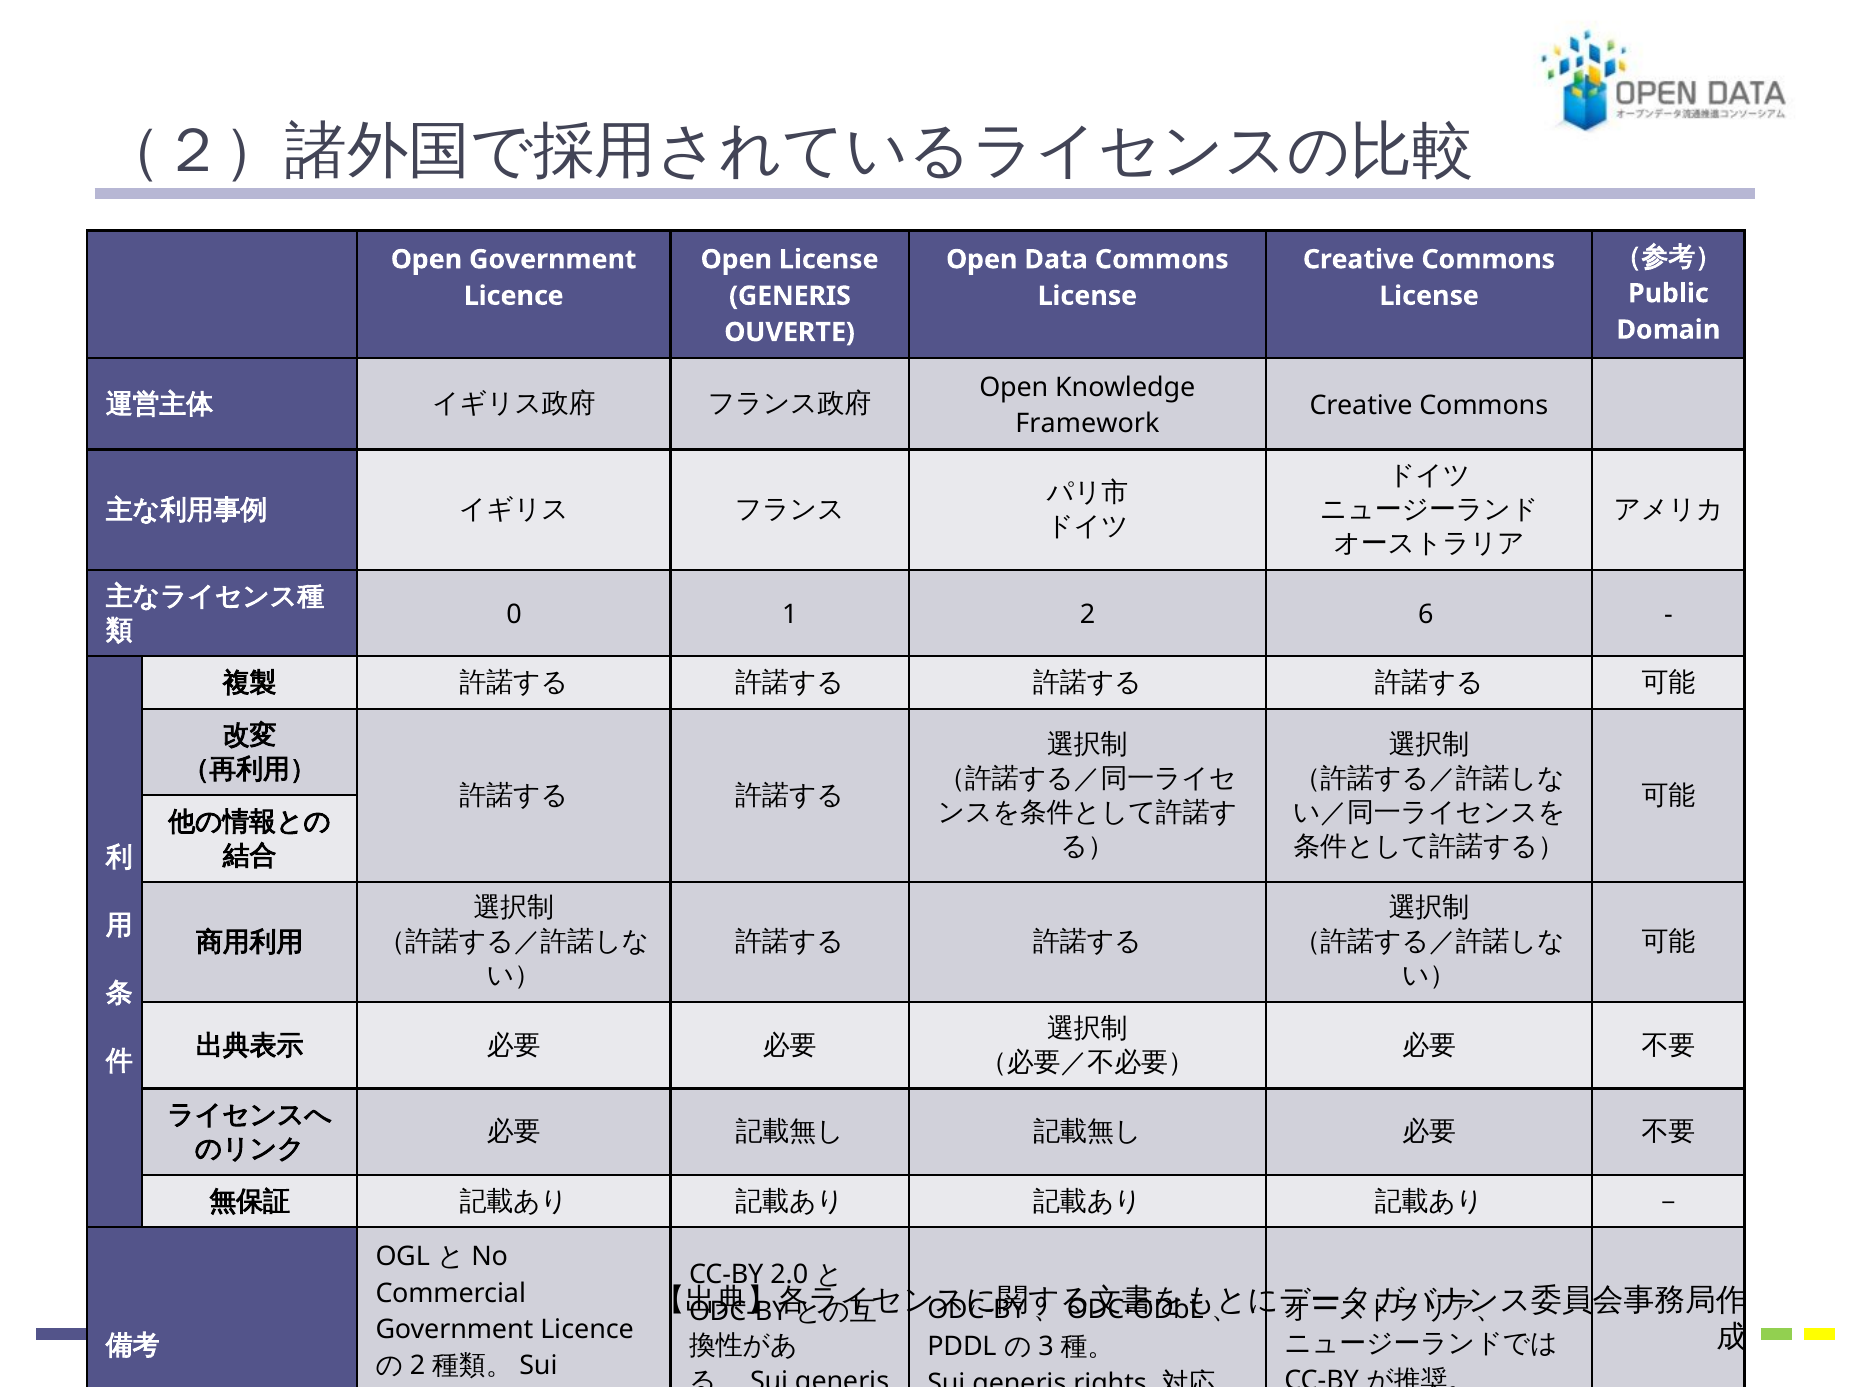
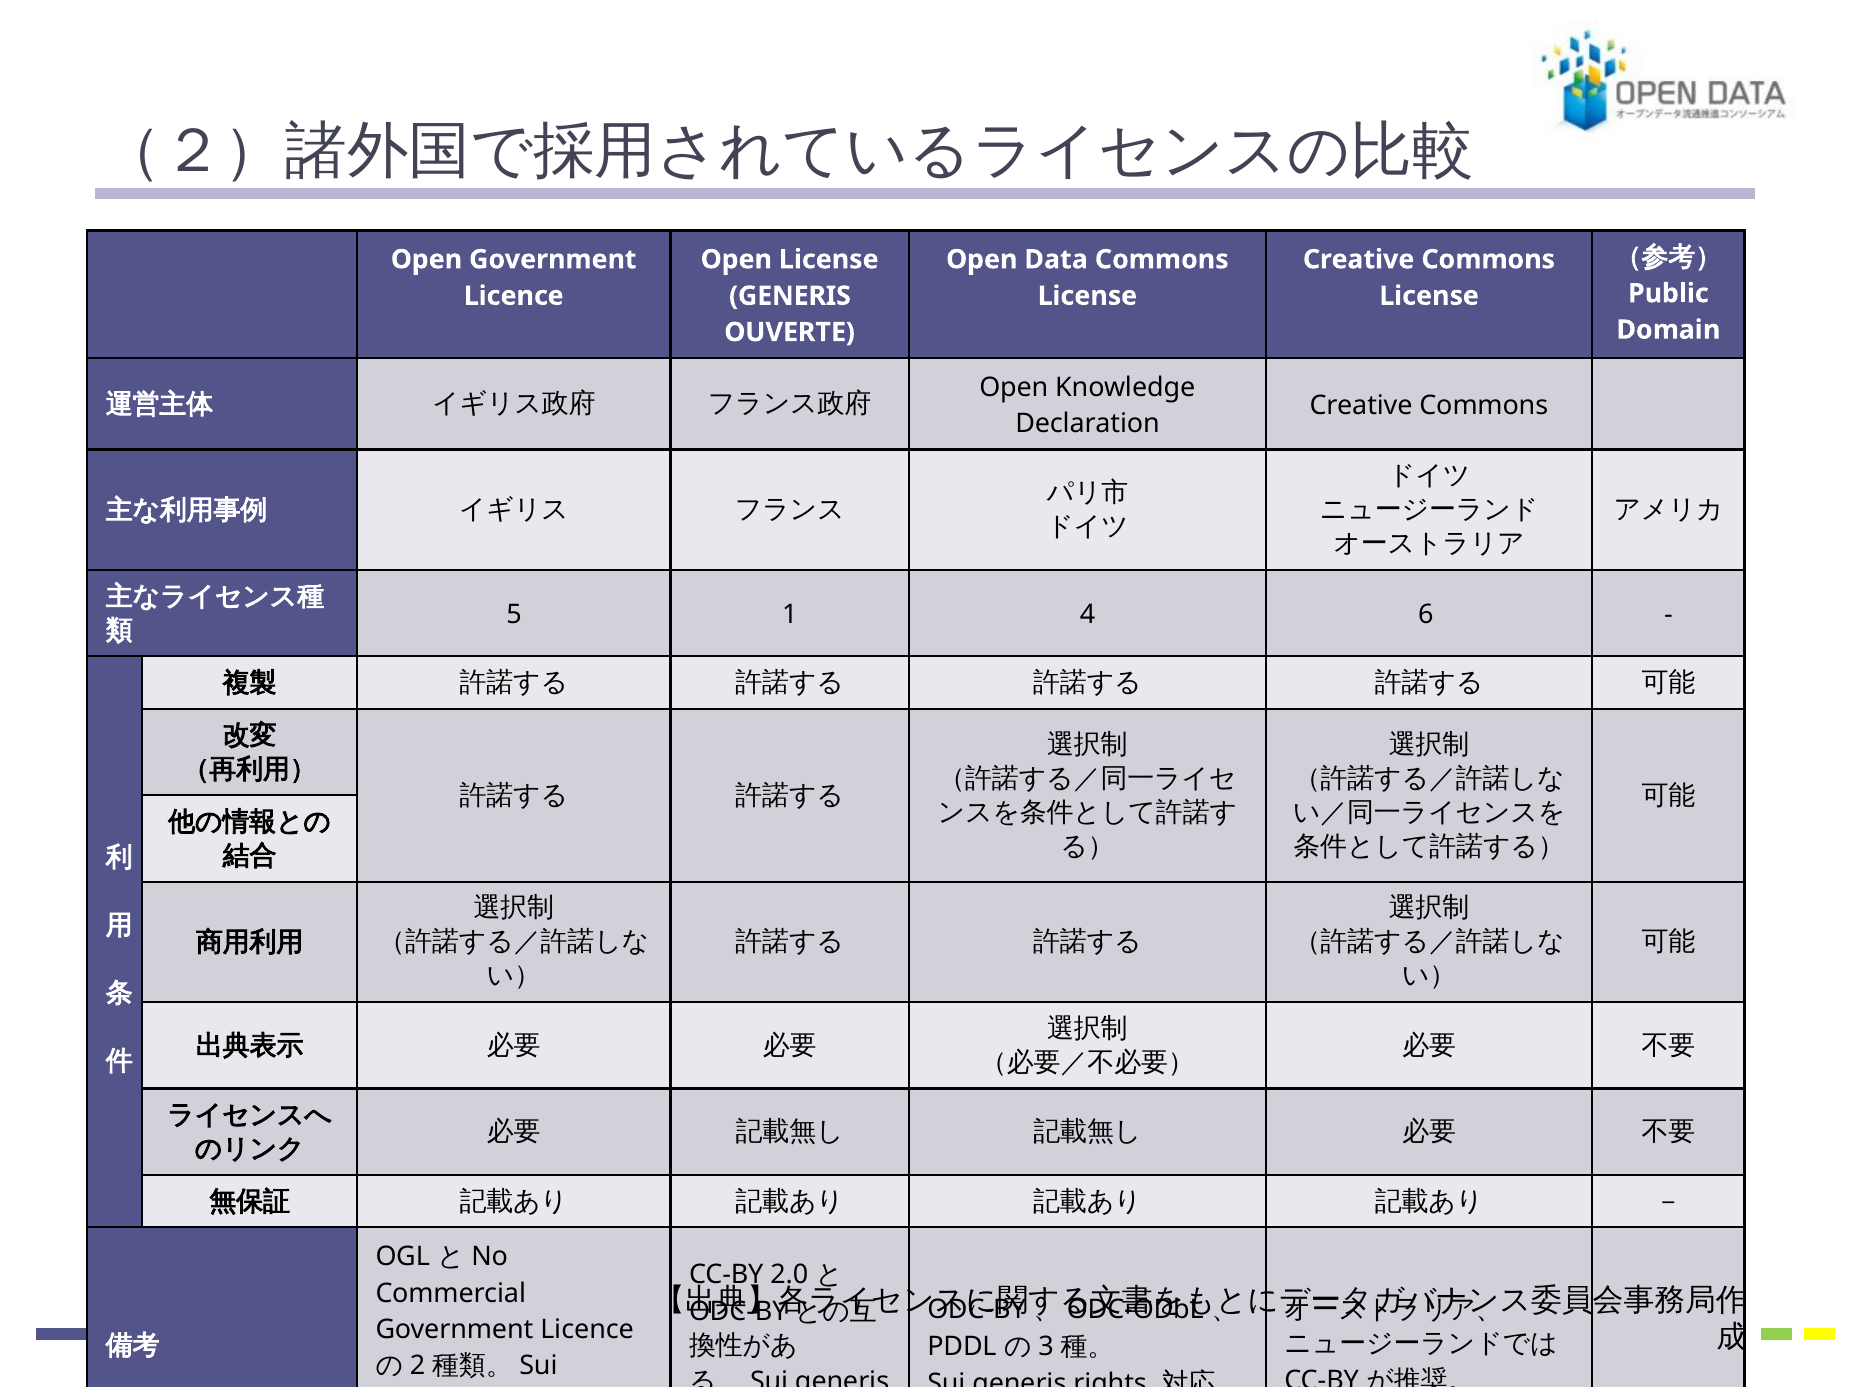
Framework: Framework -> Declaration
0: 0 -> 5
2: 2 -> 4
